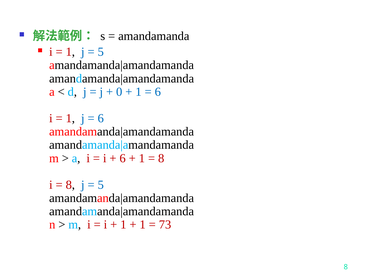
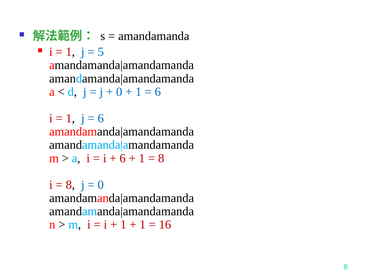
5 at (101, 185): 5 -> 0
73: 73 -> 16
